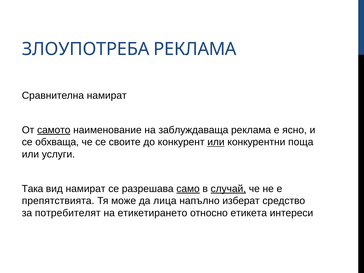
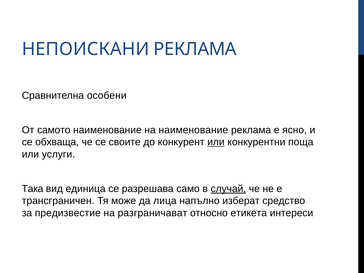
ЗЛОУПОТРЕБА: ЗЛОУПОТРЕБА -> НЕПОИСКАНИ
Сравнителна намират: намират -> особени
самото underline: present -> none
на заблуждаваща: заблуждаваща -> наименование
вид намират: намират -> единица
само underline: present -> none
препятствията: препятствията -> трансграничен
потребителят: потребителят -> предизвестие
етикетирането: етикетирането -> разграничават
